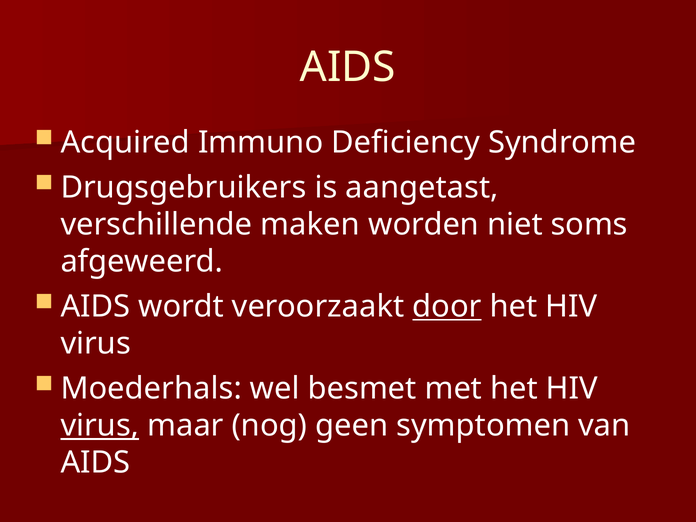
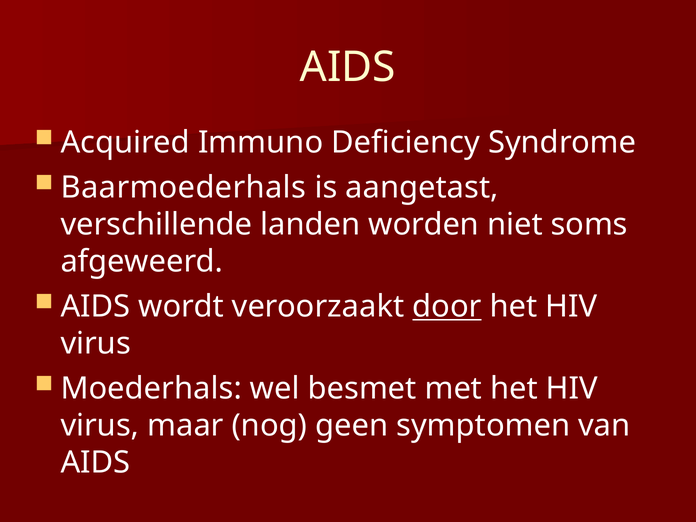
Drugsgebruikers: Drugsgebruikers -> Baarmoederhals
maken: maken -> landen
virus at (100, 426) underline: present -> none
